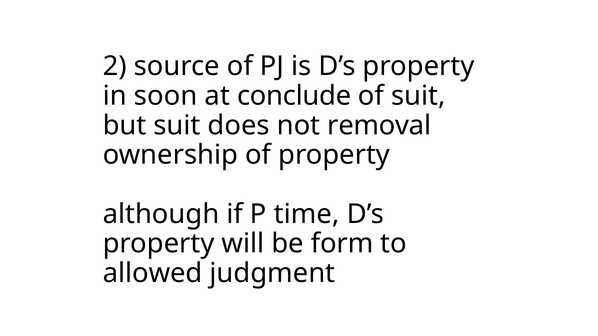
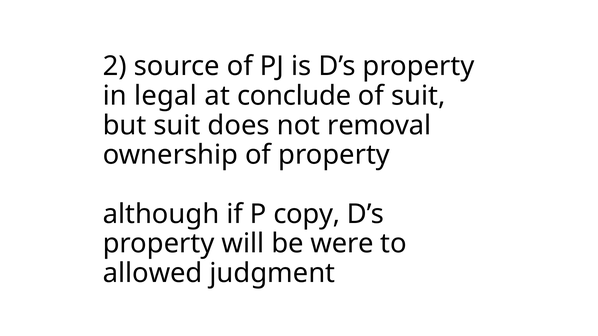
soon: soon -> legal
time: time -> copy
form: form -> were
